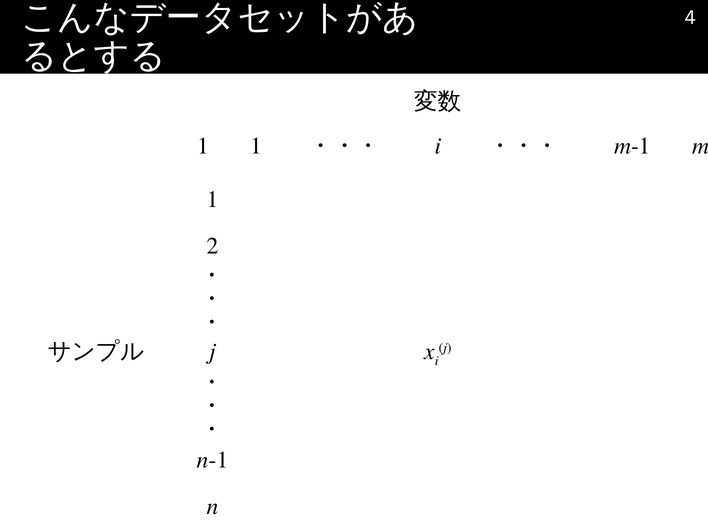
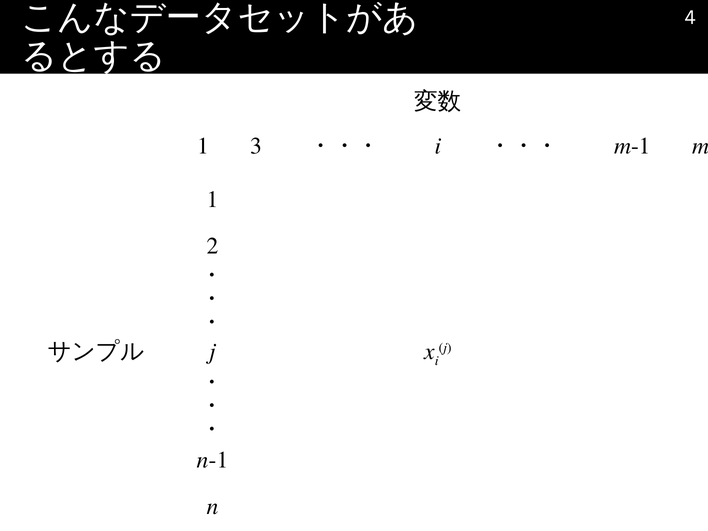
1 1: 1 -> 3
